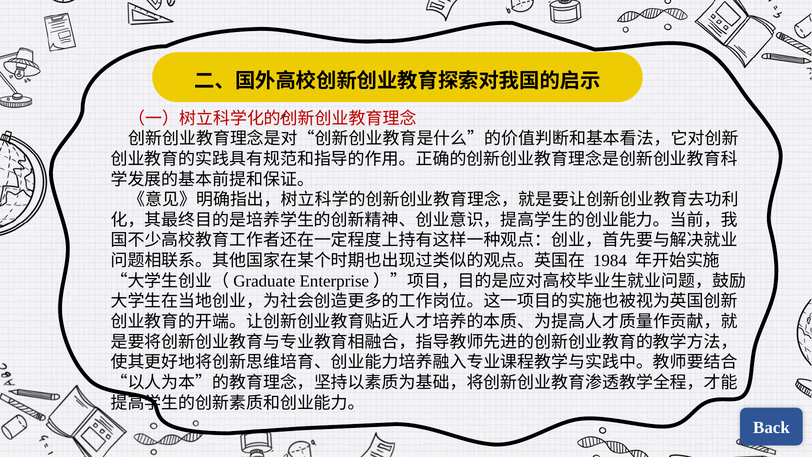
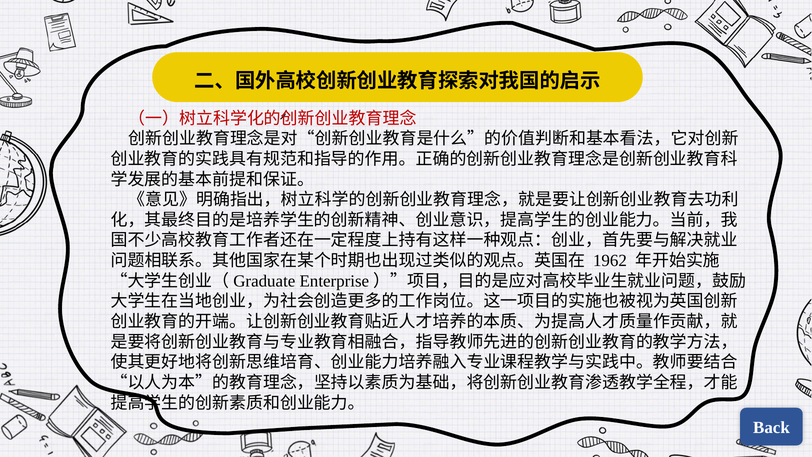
1984: 1984 -> 1962
